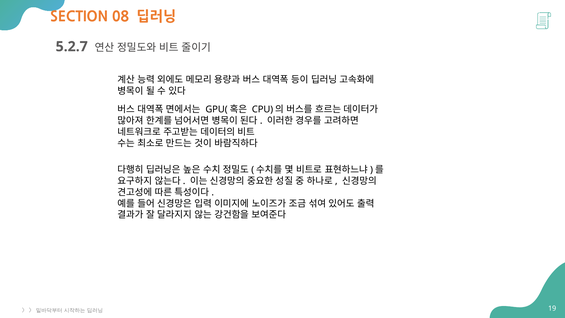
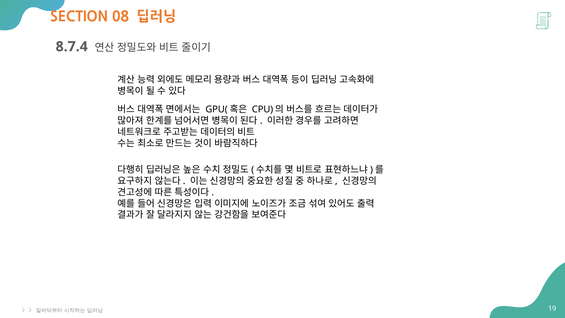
5.2.7: 5.2.7 -> 8.7.4
